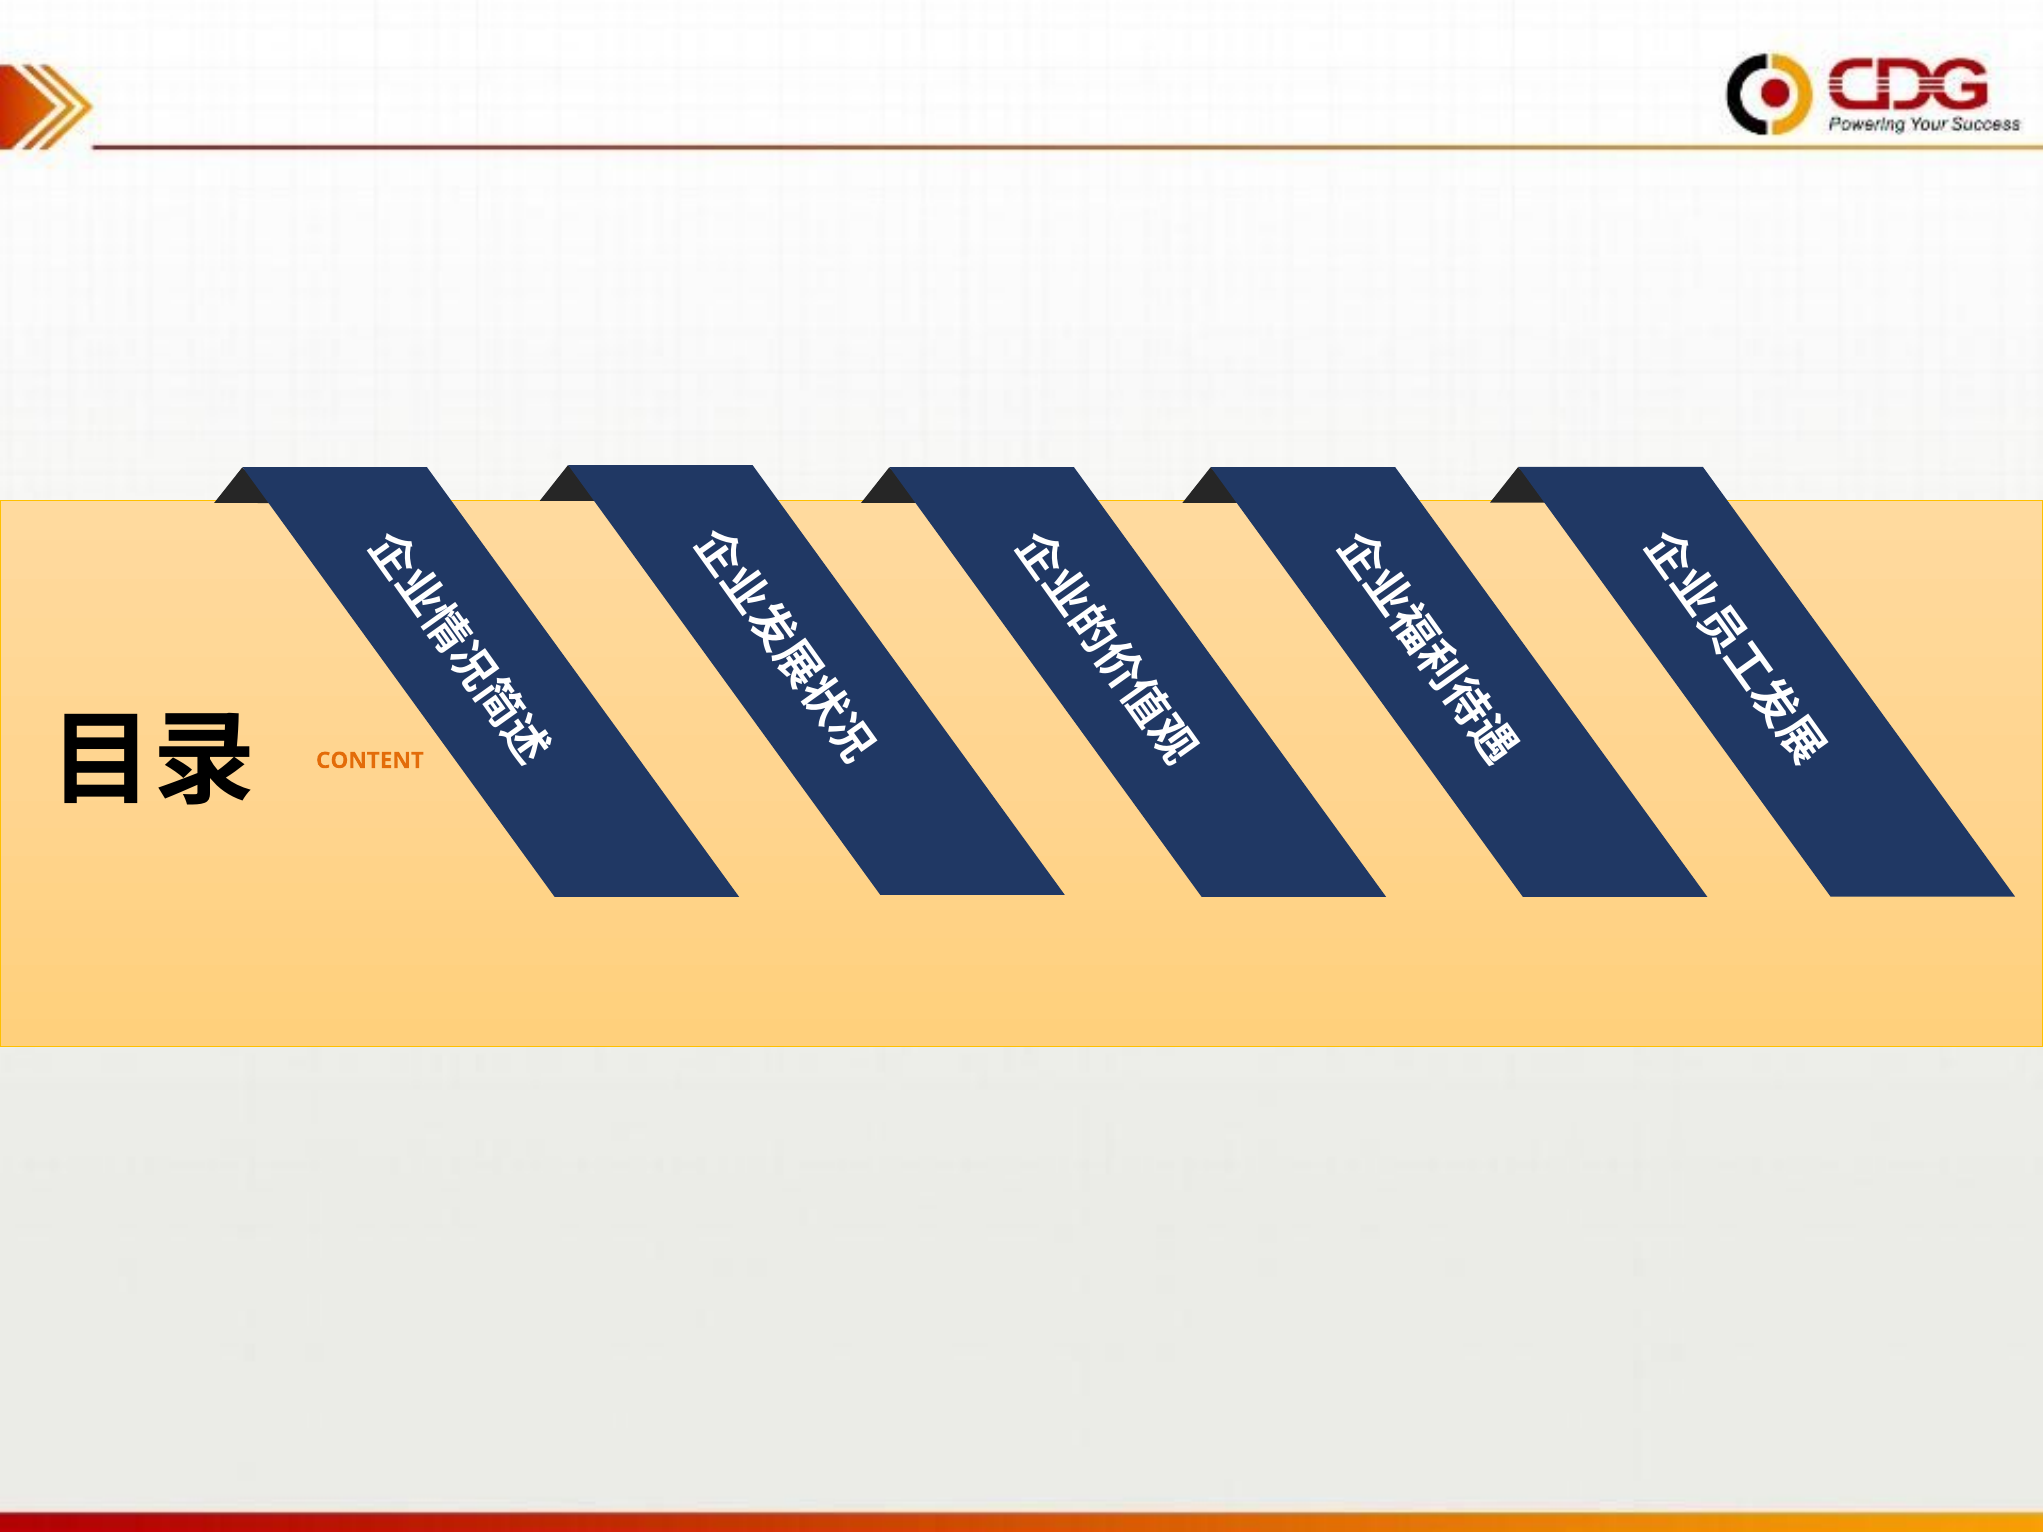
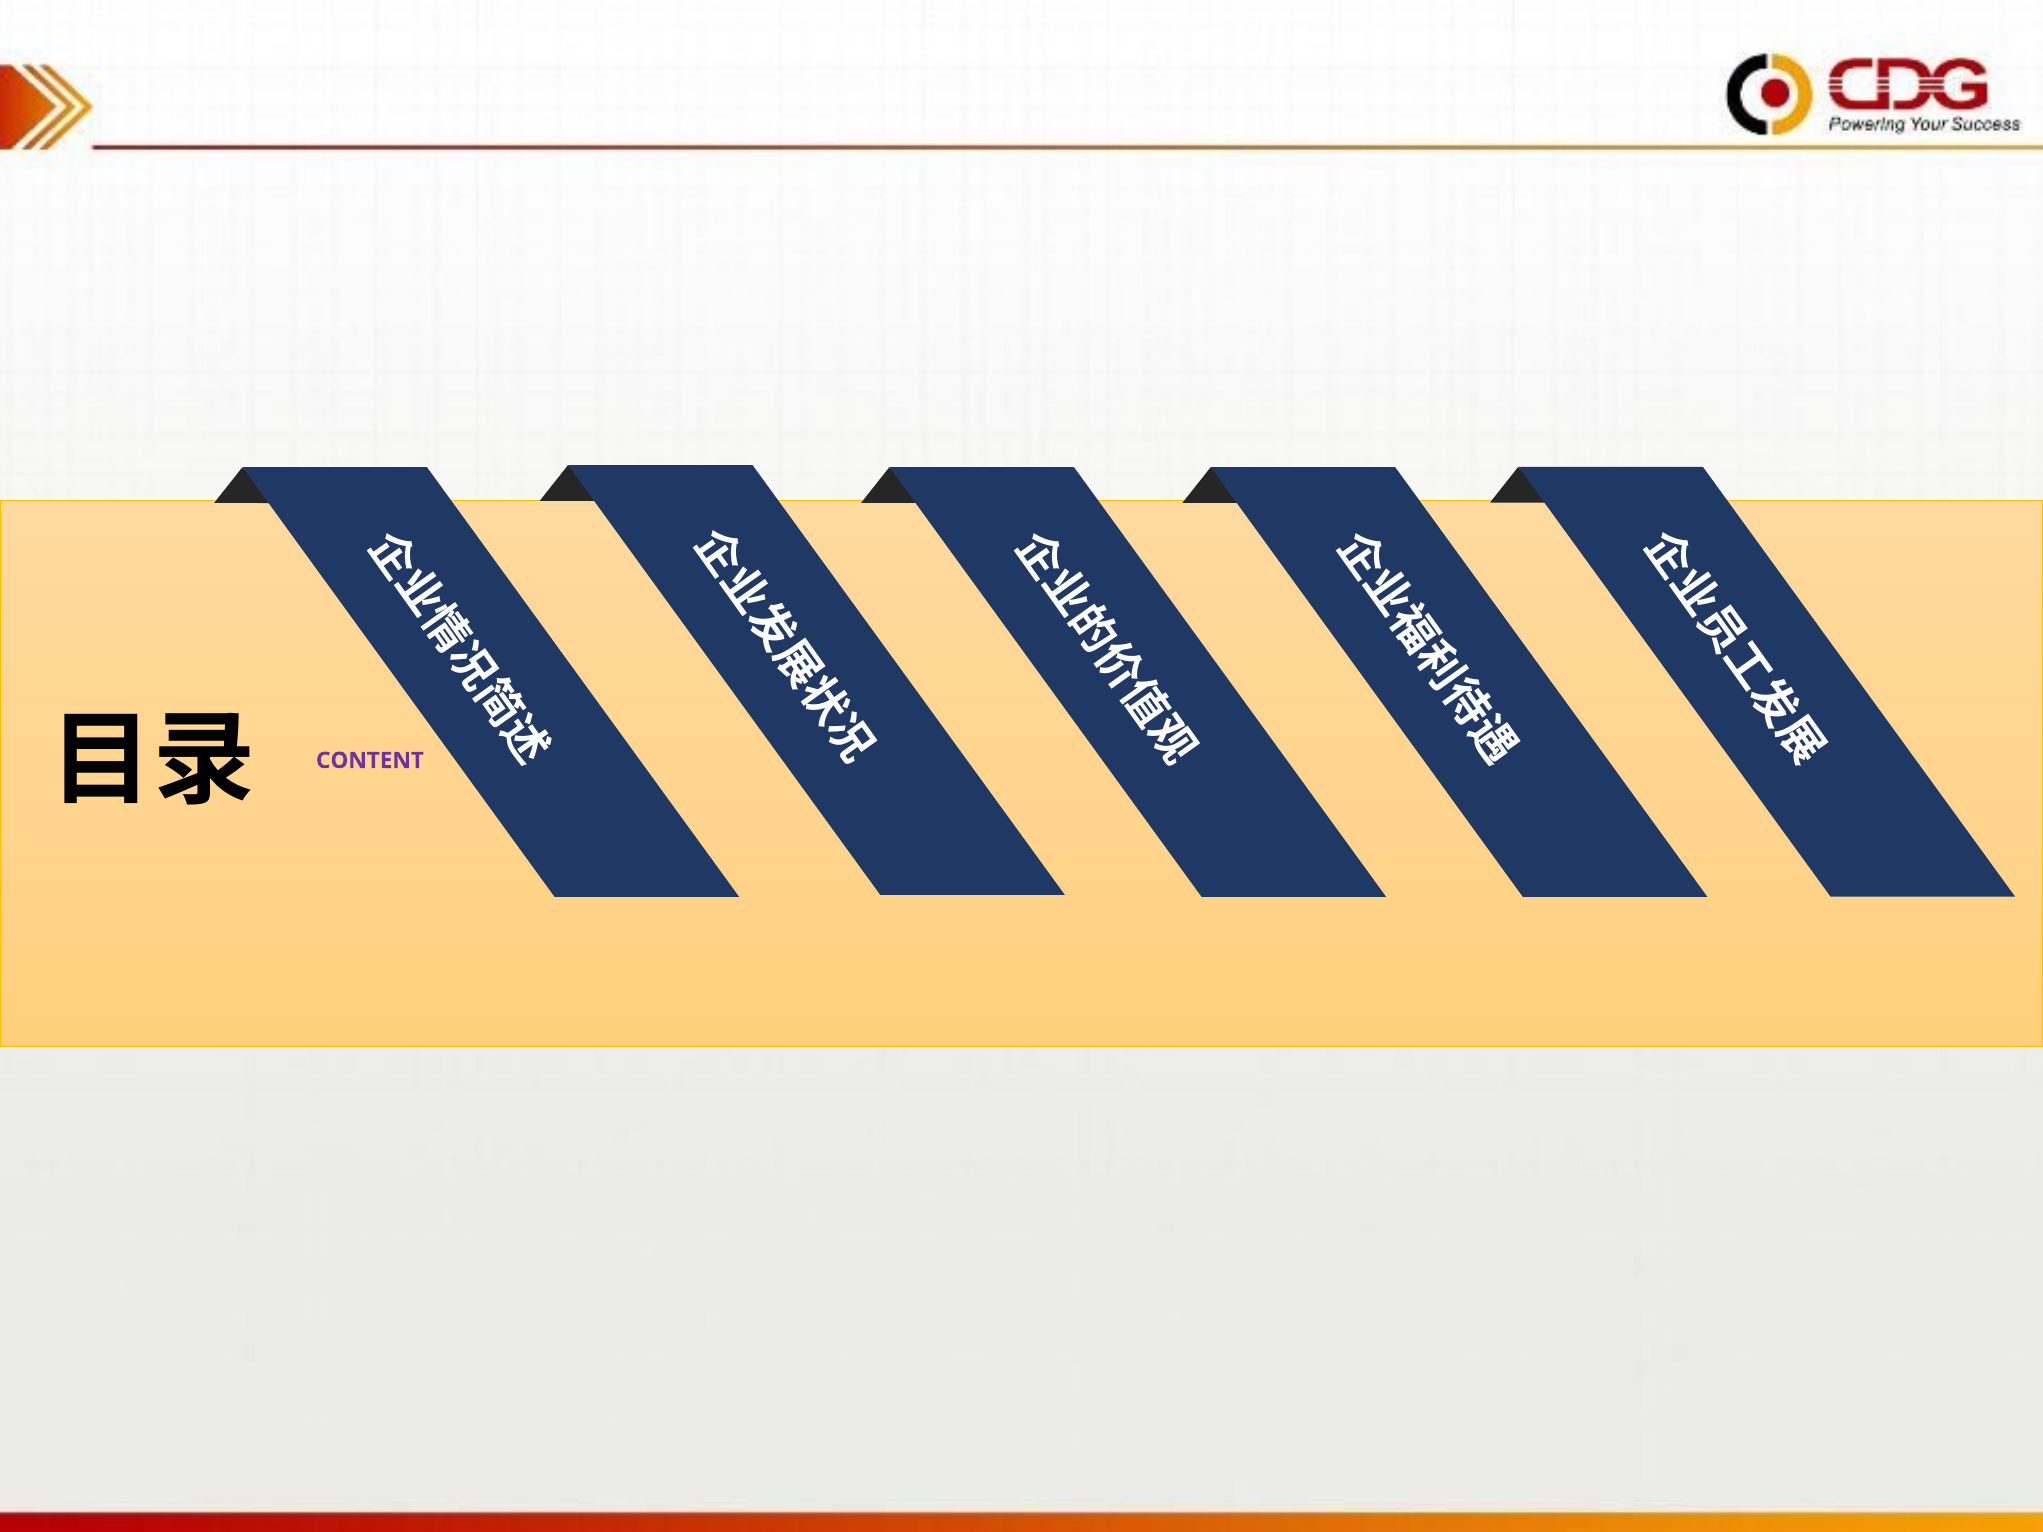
CONTENT colour: orange -> purple
